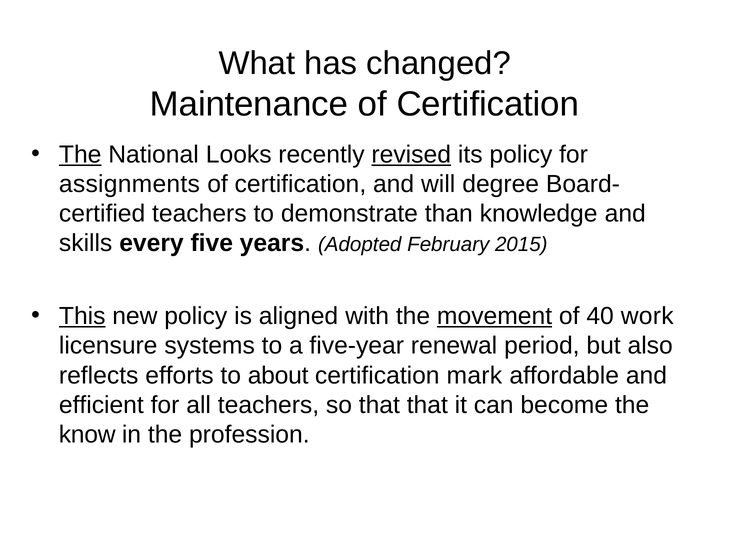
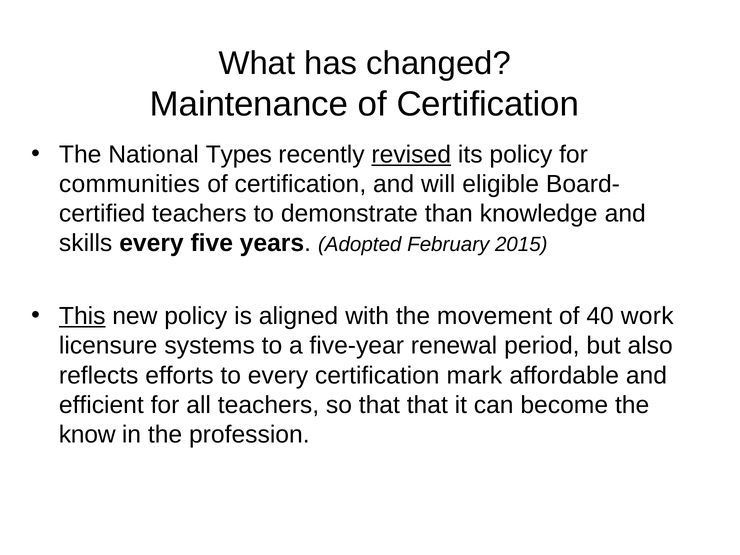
The at (80, 155) underline: present -> none
Looks: Looks -> Types
assignments: assignments -> communities
degree: degree -> eligible
movement underline: present -> none
to about: about -> every
